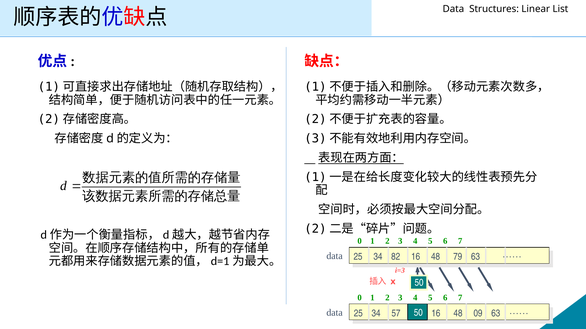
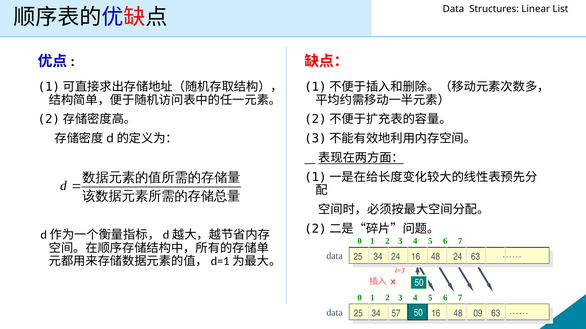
34 82: 82 -> 24
48 79: 79 -> 24
